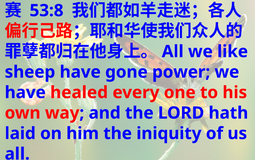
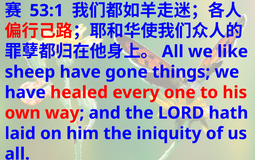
53:8: 53:8 -> 53:1
power: power -> things
